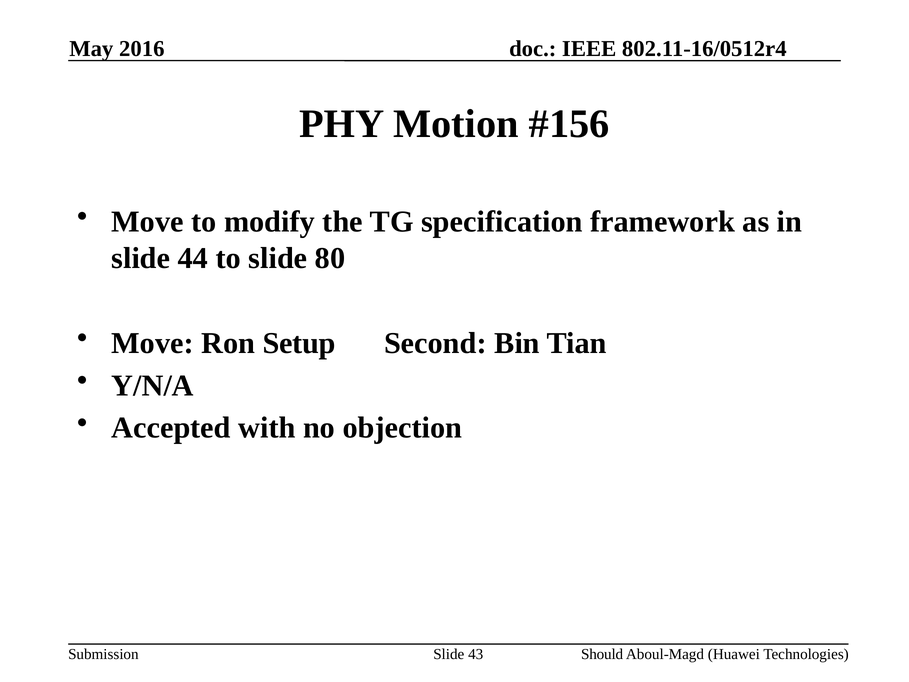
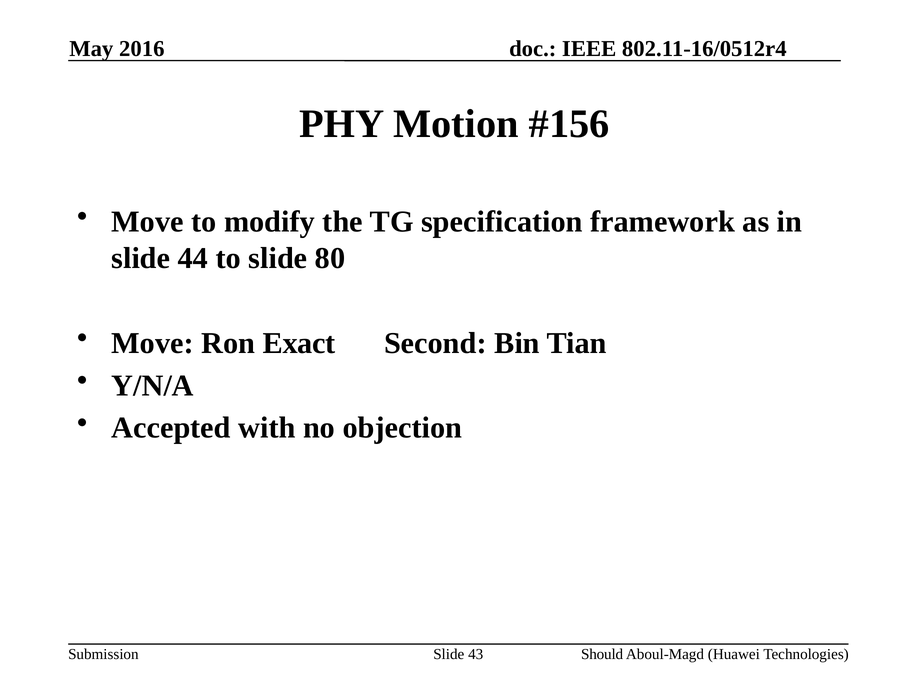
Setup: Setup -> Exact
